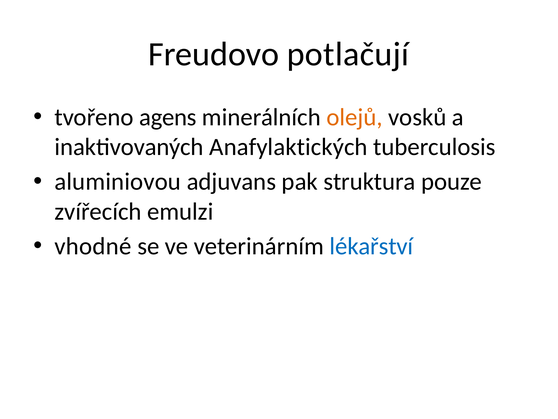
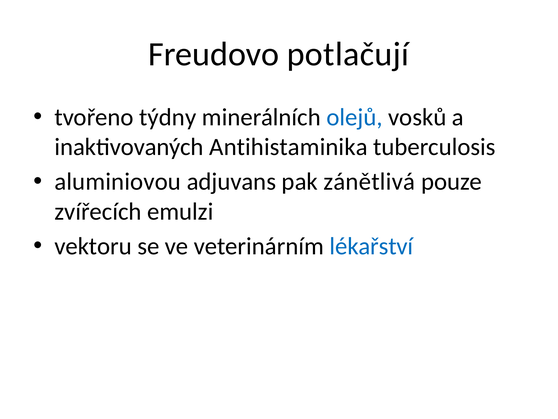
agens: agens -> týdny
olejů colour: orange -> blue
Anafylaktických: Anafylaktických -> Antihistaminika
struktura: struktura -> zánětlivá
vhodné: vhodné -> vektoru
